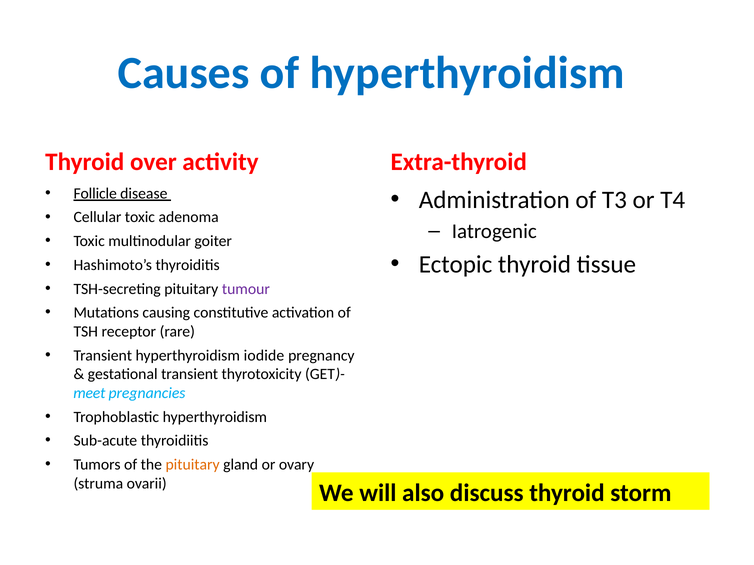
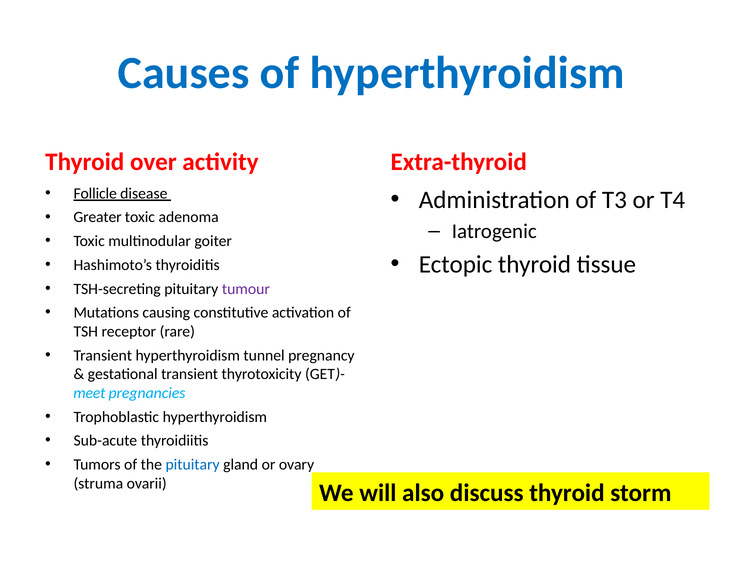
Cellular: Cellular -> Greater
iodide: iodide -> tunnel
pituitary at (193, 465) colour: orange -> blue
